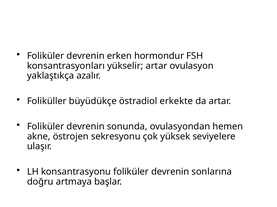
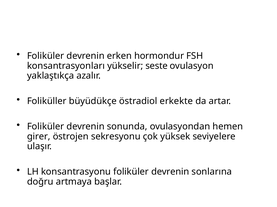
yükselir artar: artar -> seste
akne: akne -> girer
